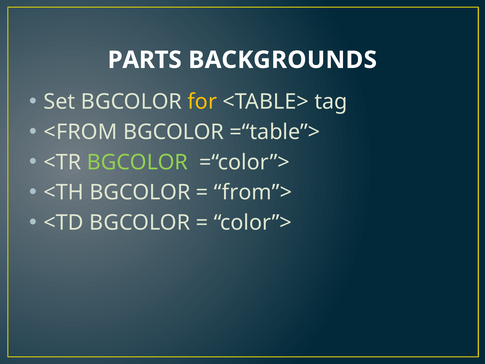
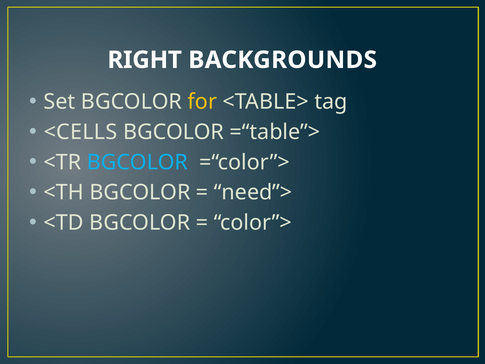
PARTS: PARTS -> RIGHT
<FROM: <FROM -> <CELLS
BGCOLOR at (137, 162) colour: light green -> light blue
from”>: from”> -> need”>
